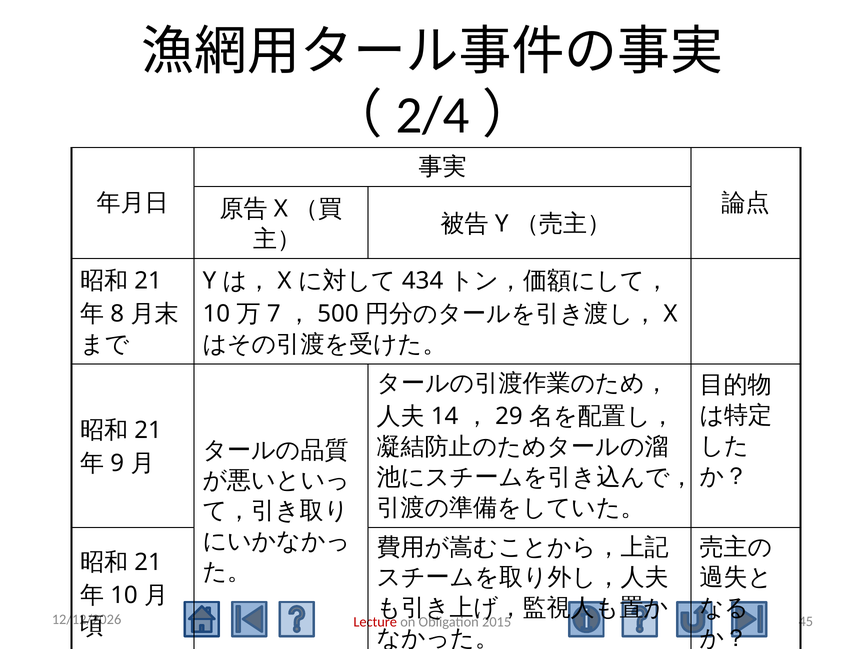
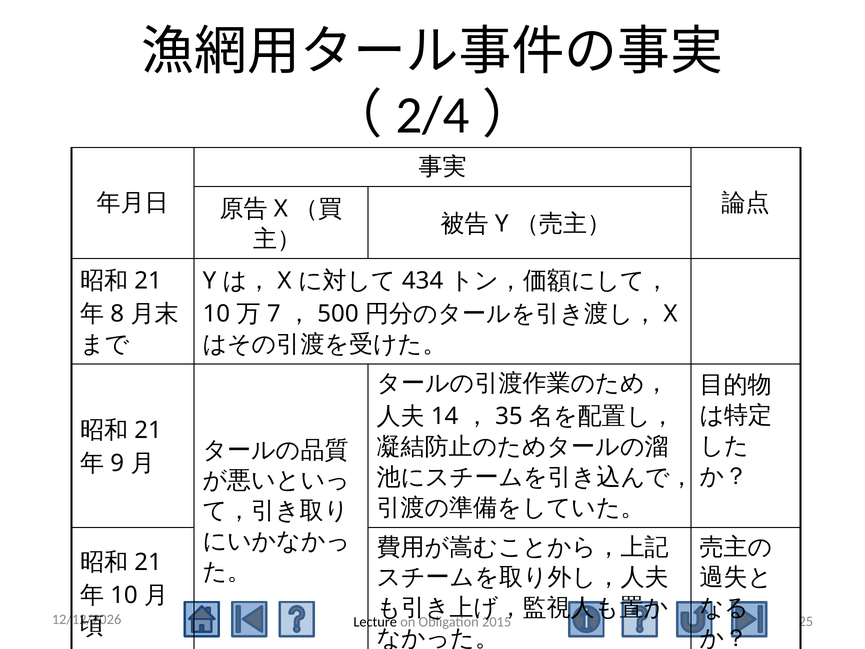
29: 29 -> 35
45: 45 -> 25
Lecture colour: red -> black
